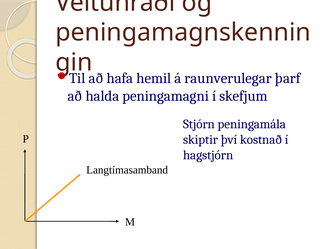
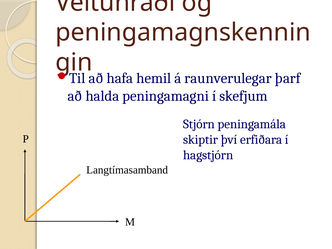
kostnað: kostnað -> erfiðara
